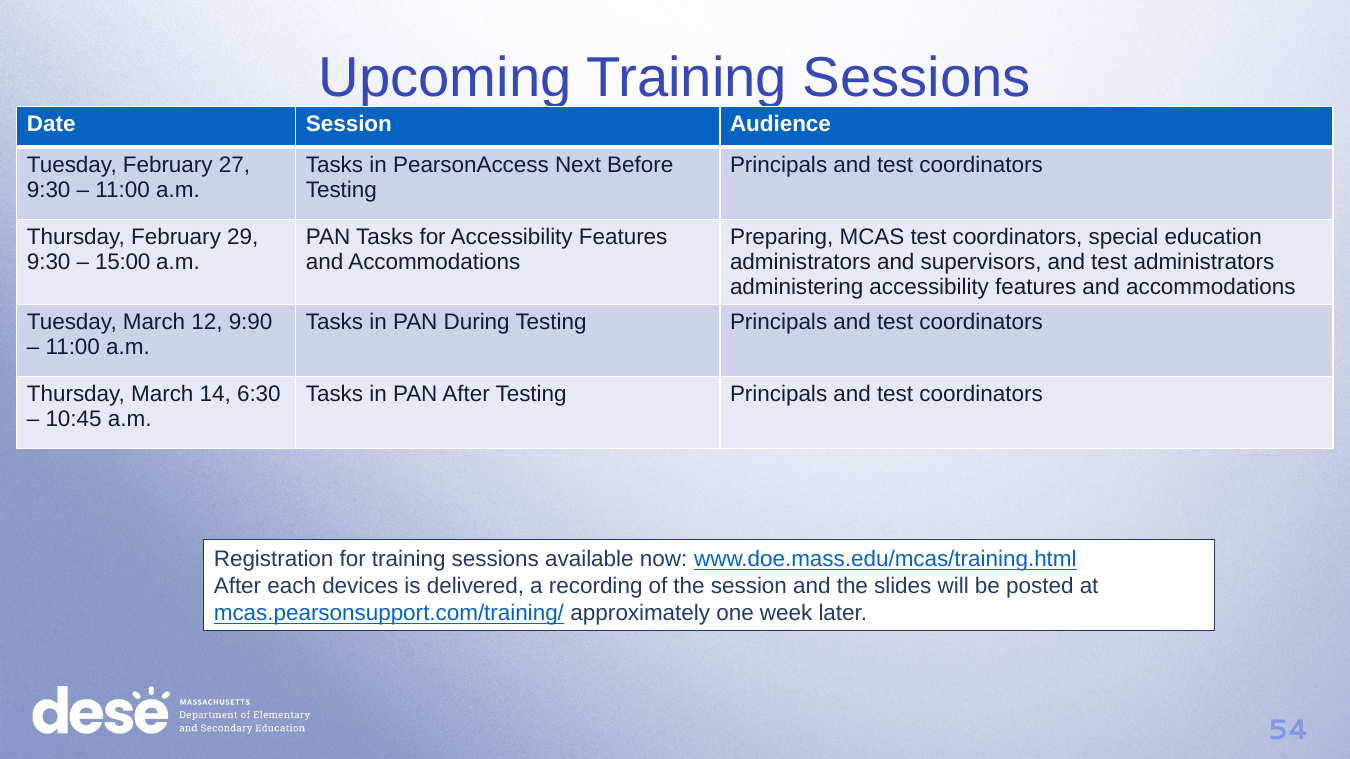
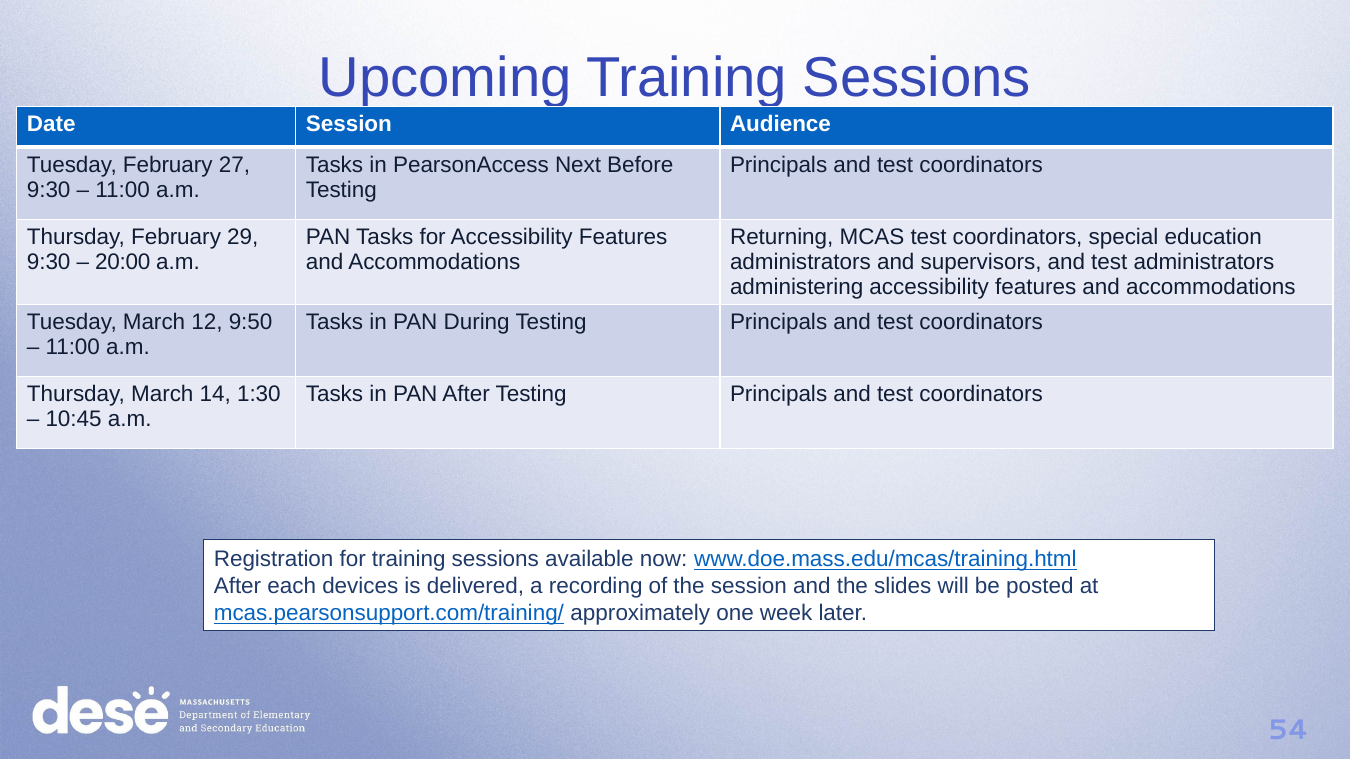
Preparing: Preparing -> Returning
15:00: 15:00 -> 20:00
9:90: 9:90 -> 9:50
6:30: 6:30 -> 1:30
